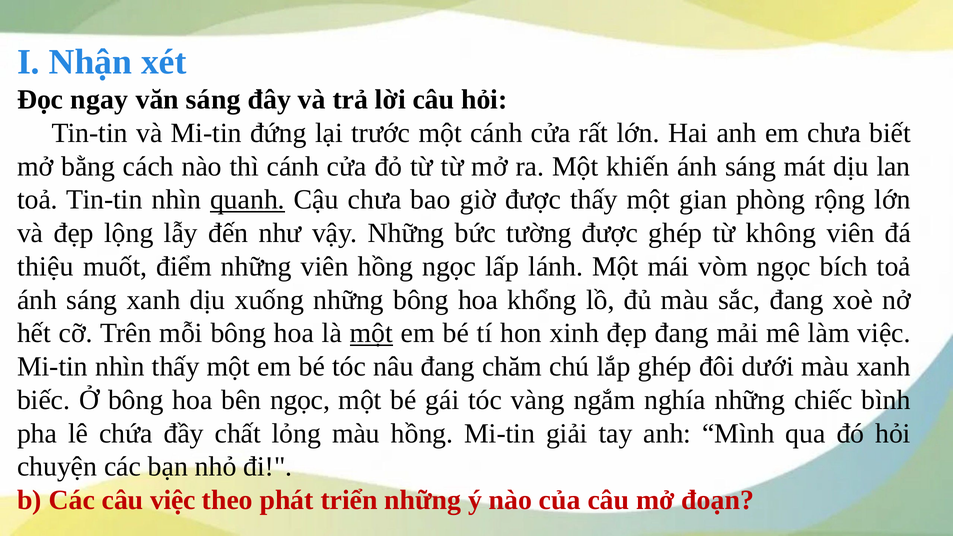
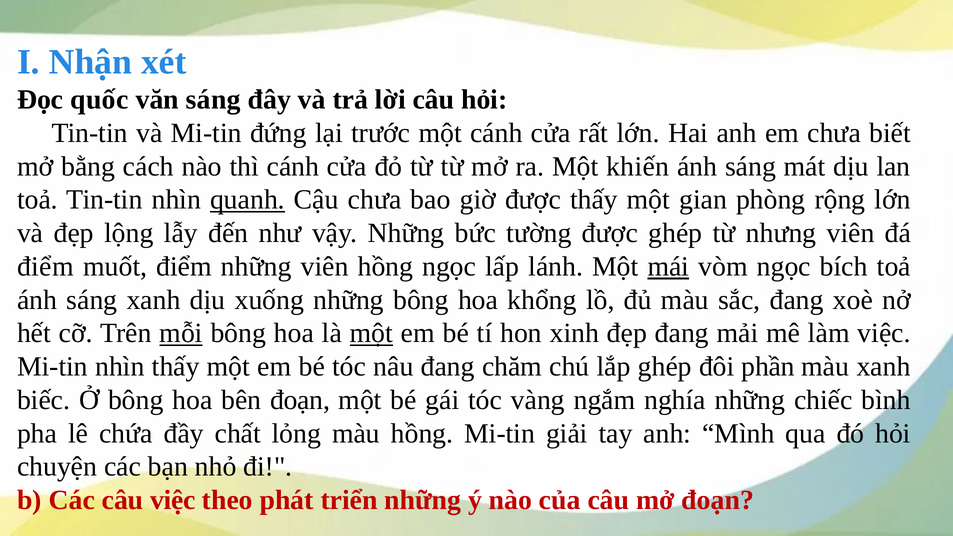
ngay: ngay -> quốc
không: không -> nhưng
thiệu at (45, 267): thiệu -> điểm
mái underline: none -> present
mỗi underline: none -> present
dưới: dưới -> phần
bên ngọc: ngọc -> đoạn
